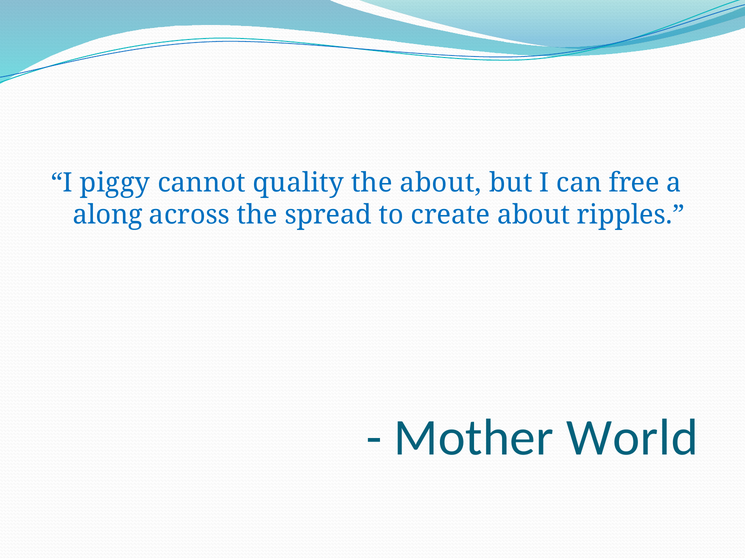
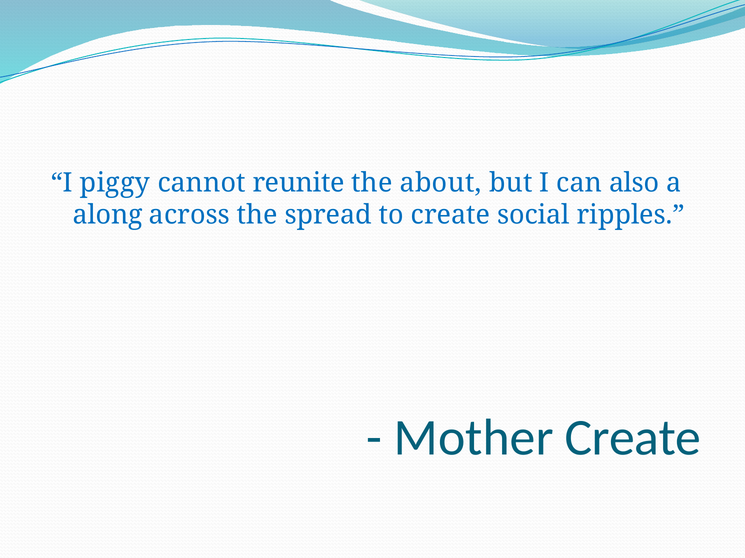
quality: quality -> reunite
free: free -> also
create about: about -> social
Mother World: World -> Create
